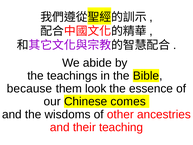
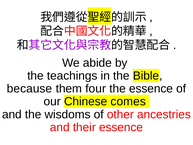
look: look -> four
their teaching: teaching -> essence
